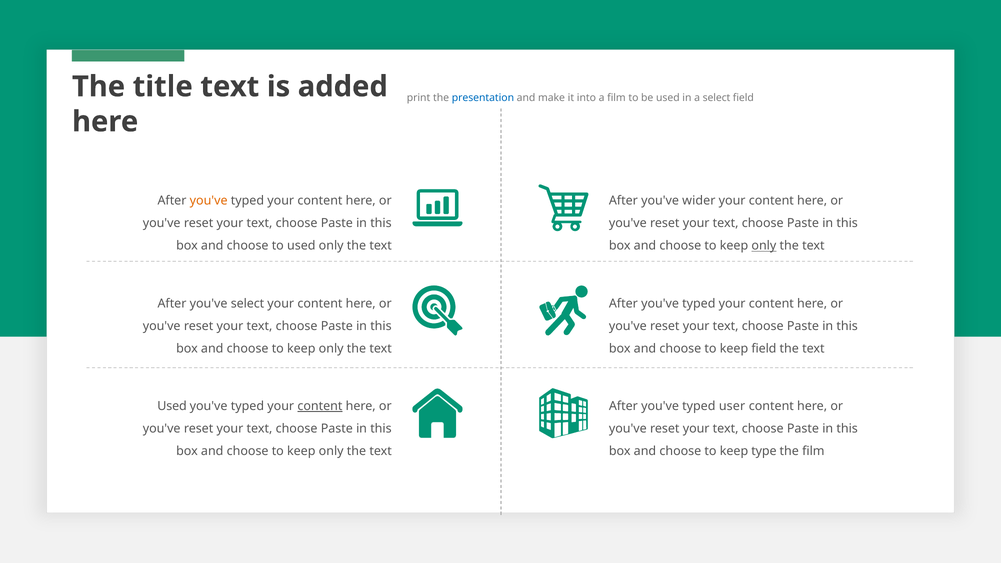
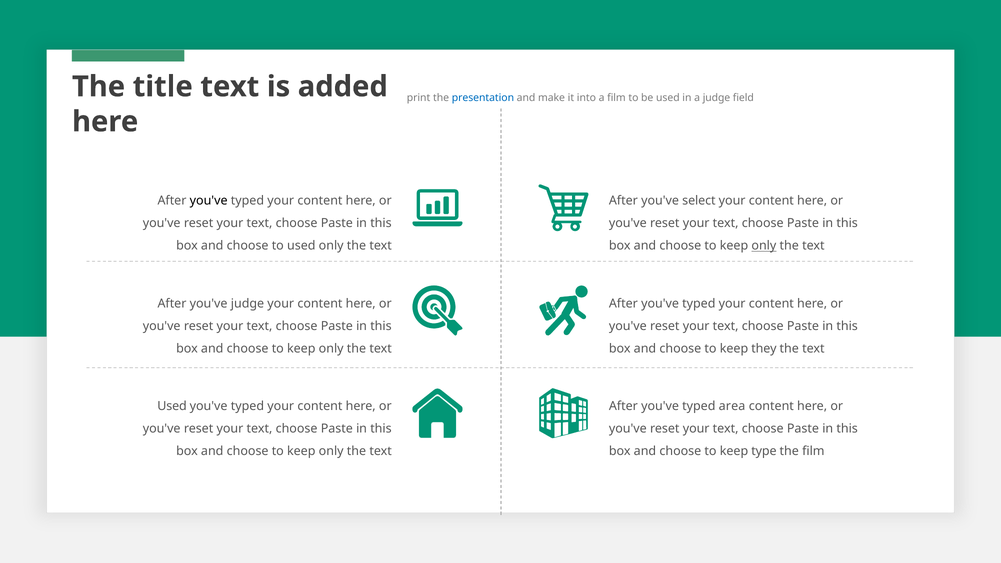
a select: select -> judge
you've at (209, 201) colour: orange -> black
wider: wider -> select
you've select: select -> judge
keep field: field -> they
content at (320, 406) underline: present -> none
user: user -> area
